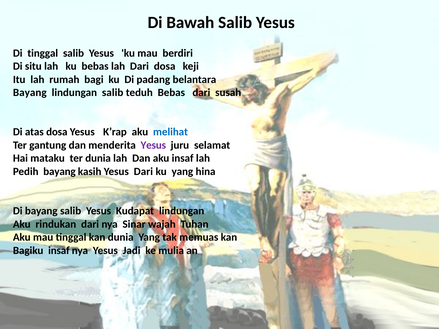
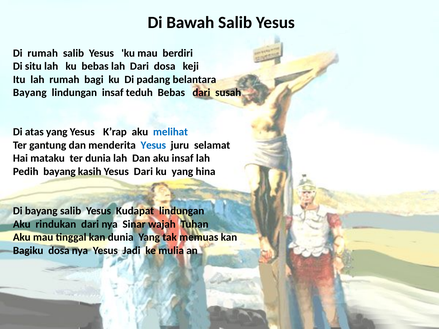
Di tinggal: tinggal -> rumah
lindungan salib: salib -> insaf
atas dosa: dosa -> yang
Yesus at (153, 145) colour: purple -> blue
Bagiku insaf: insaf -> dosa
